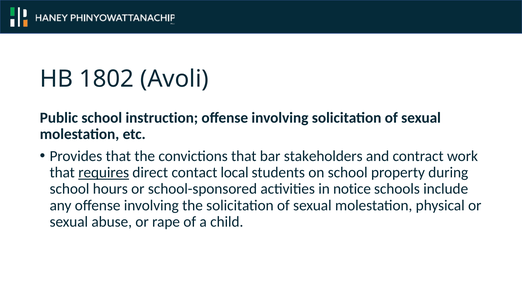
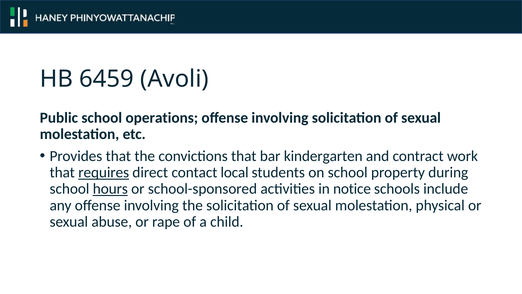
1802: 1802 -> 6459
instruction: instruction -> operations
stakeholders: stakeholders -> kindergarten
hours underline: none -> present
